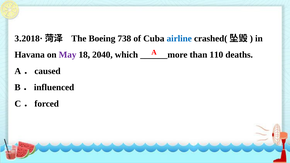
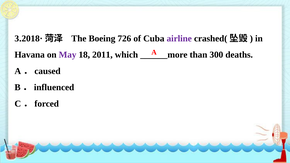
738: 738 -> 726
airline colour: blue -> purple
2040: 2040 -> 2011
110: 110 -> 300
